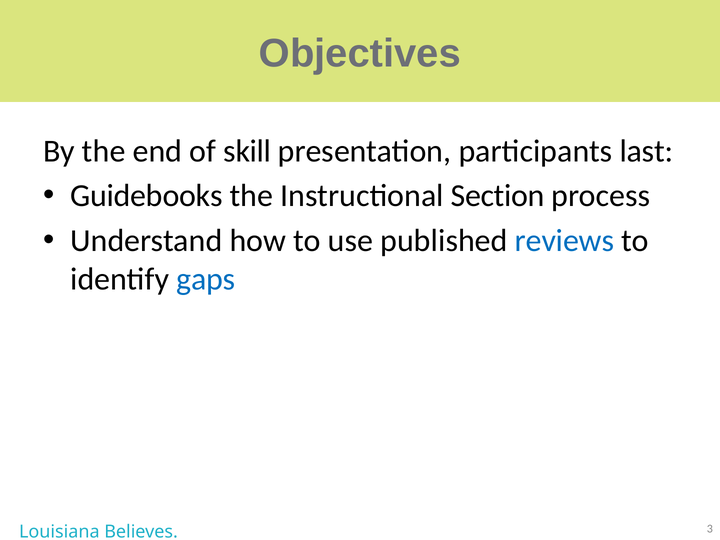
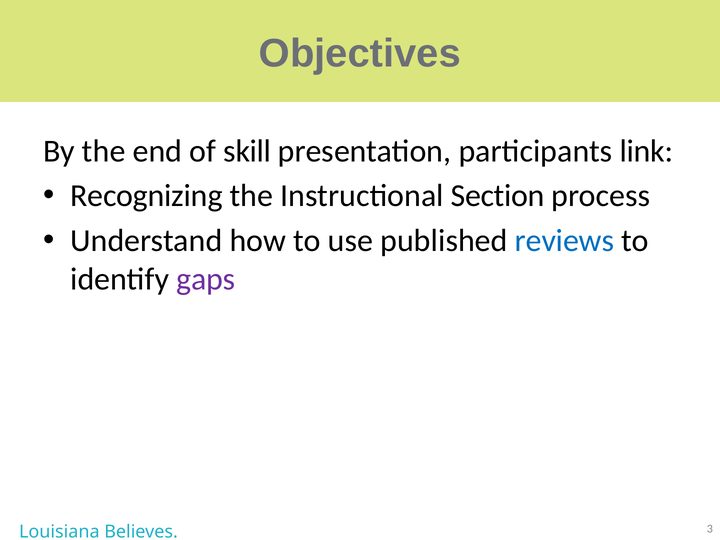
last: last -> link
Guidebooks: Guidebooks -> Recognizing
gaps colour: blue -> purple
